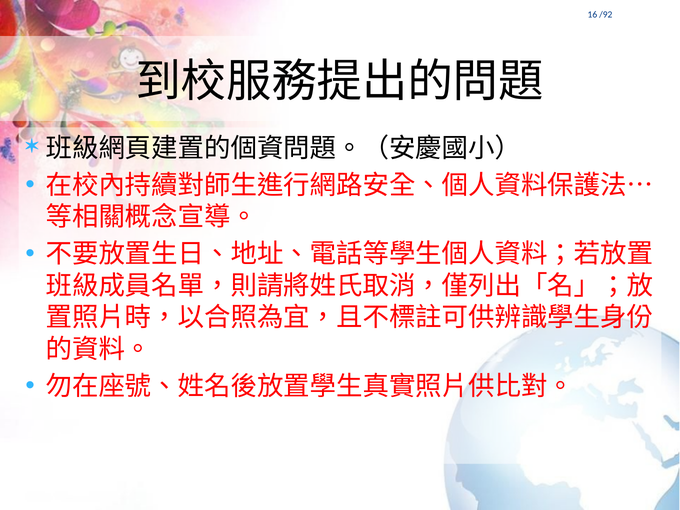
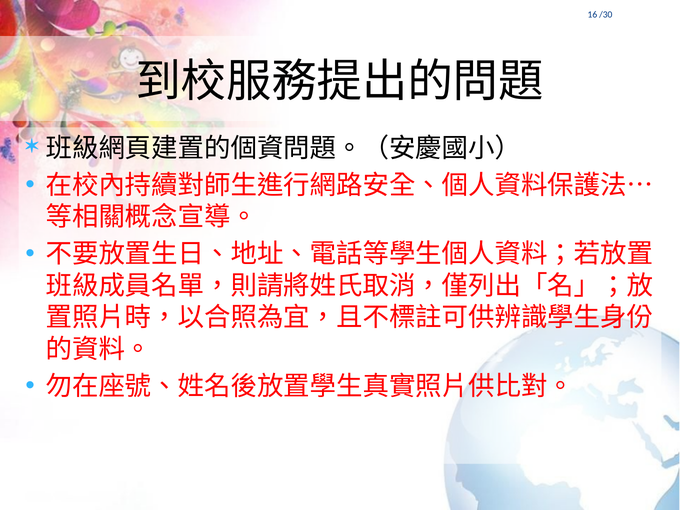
/92: /92 -> /30
